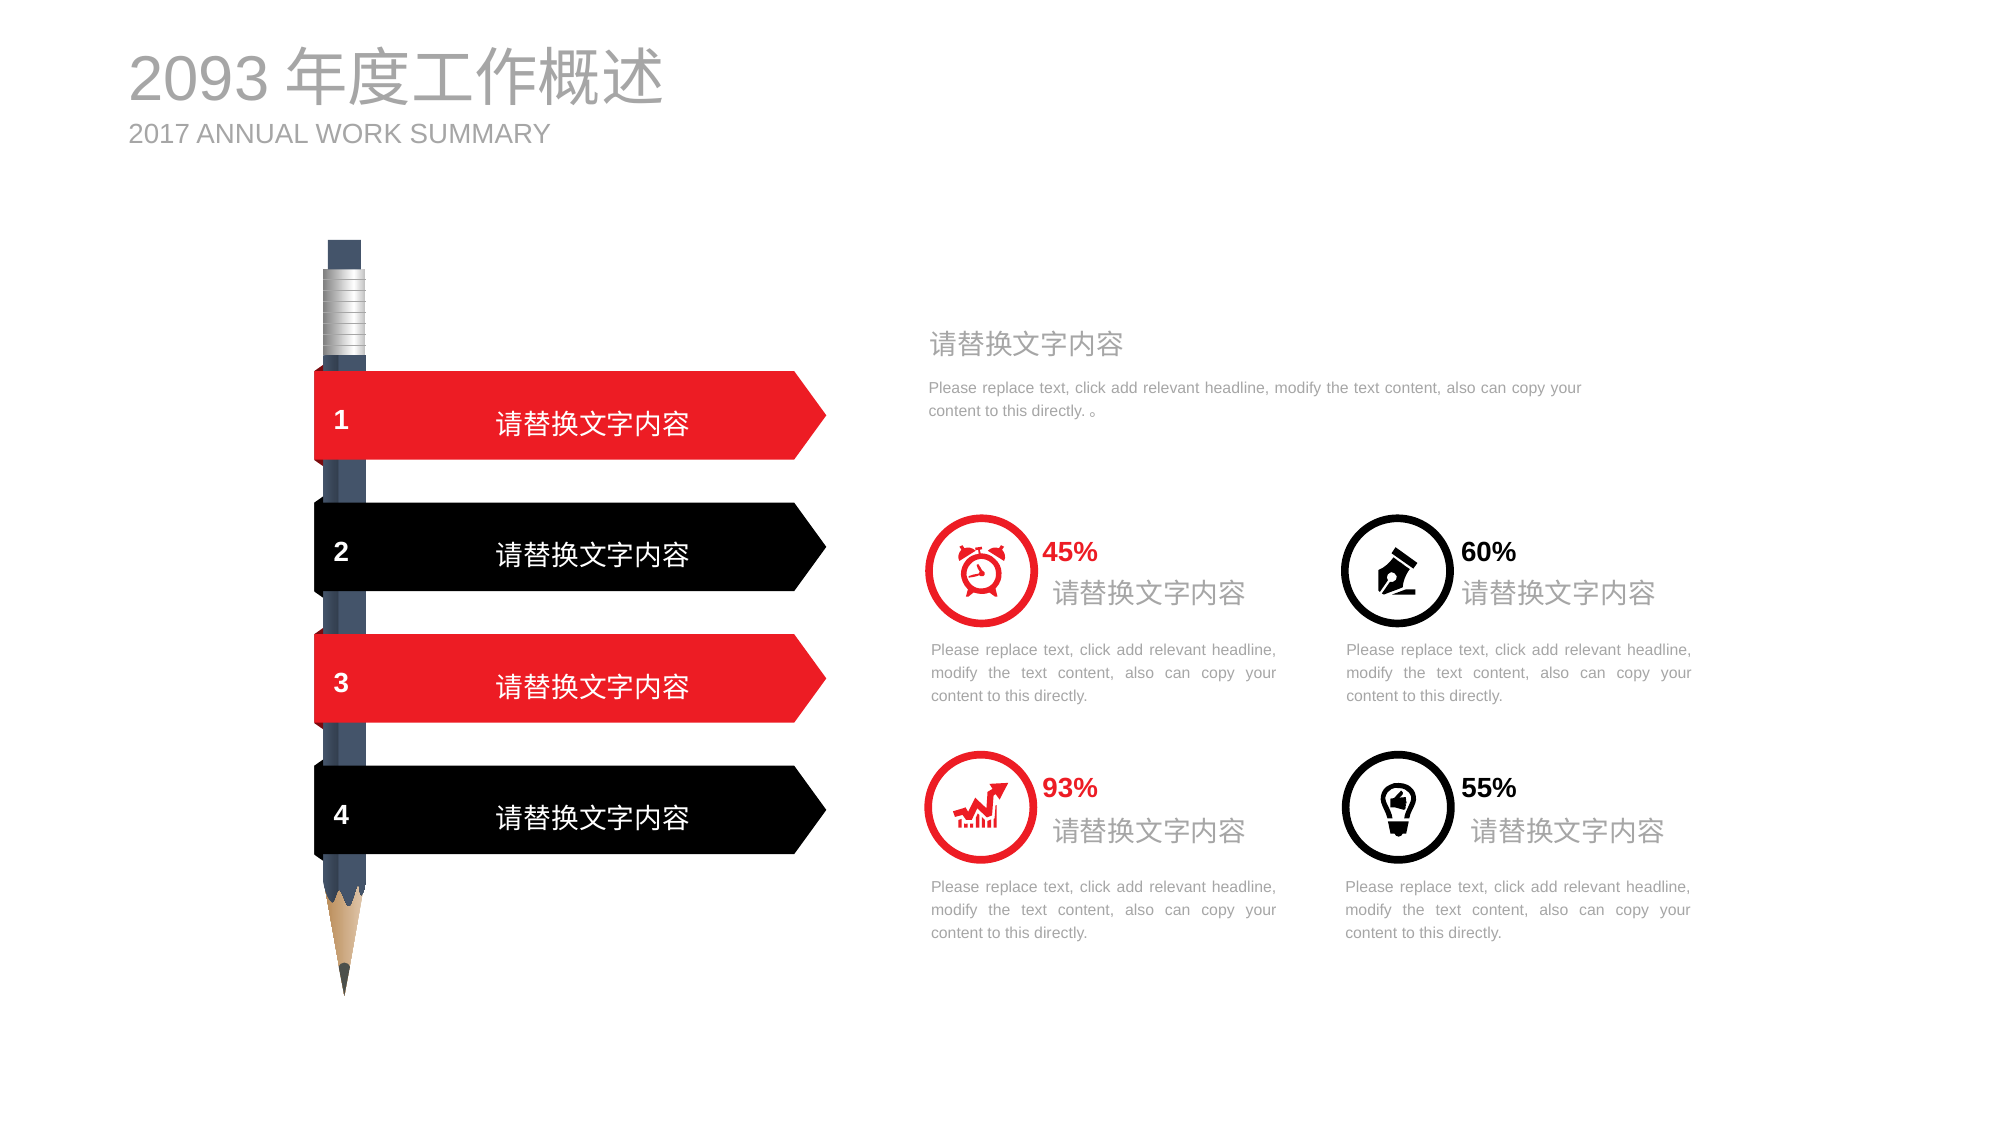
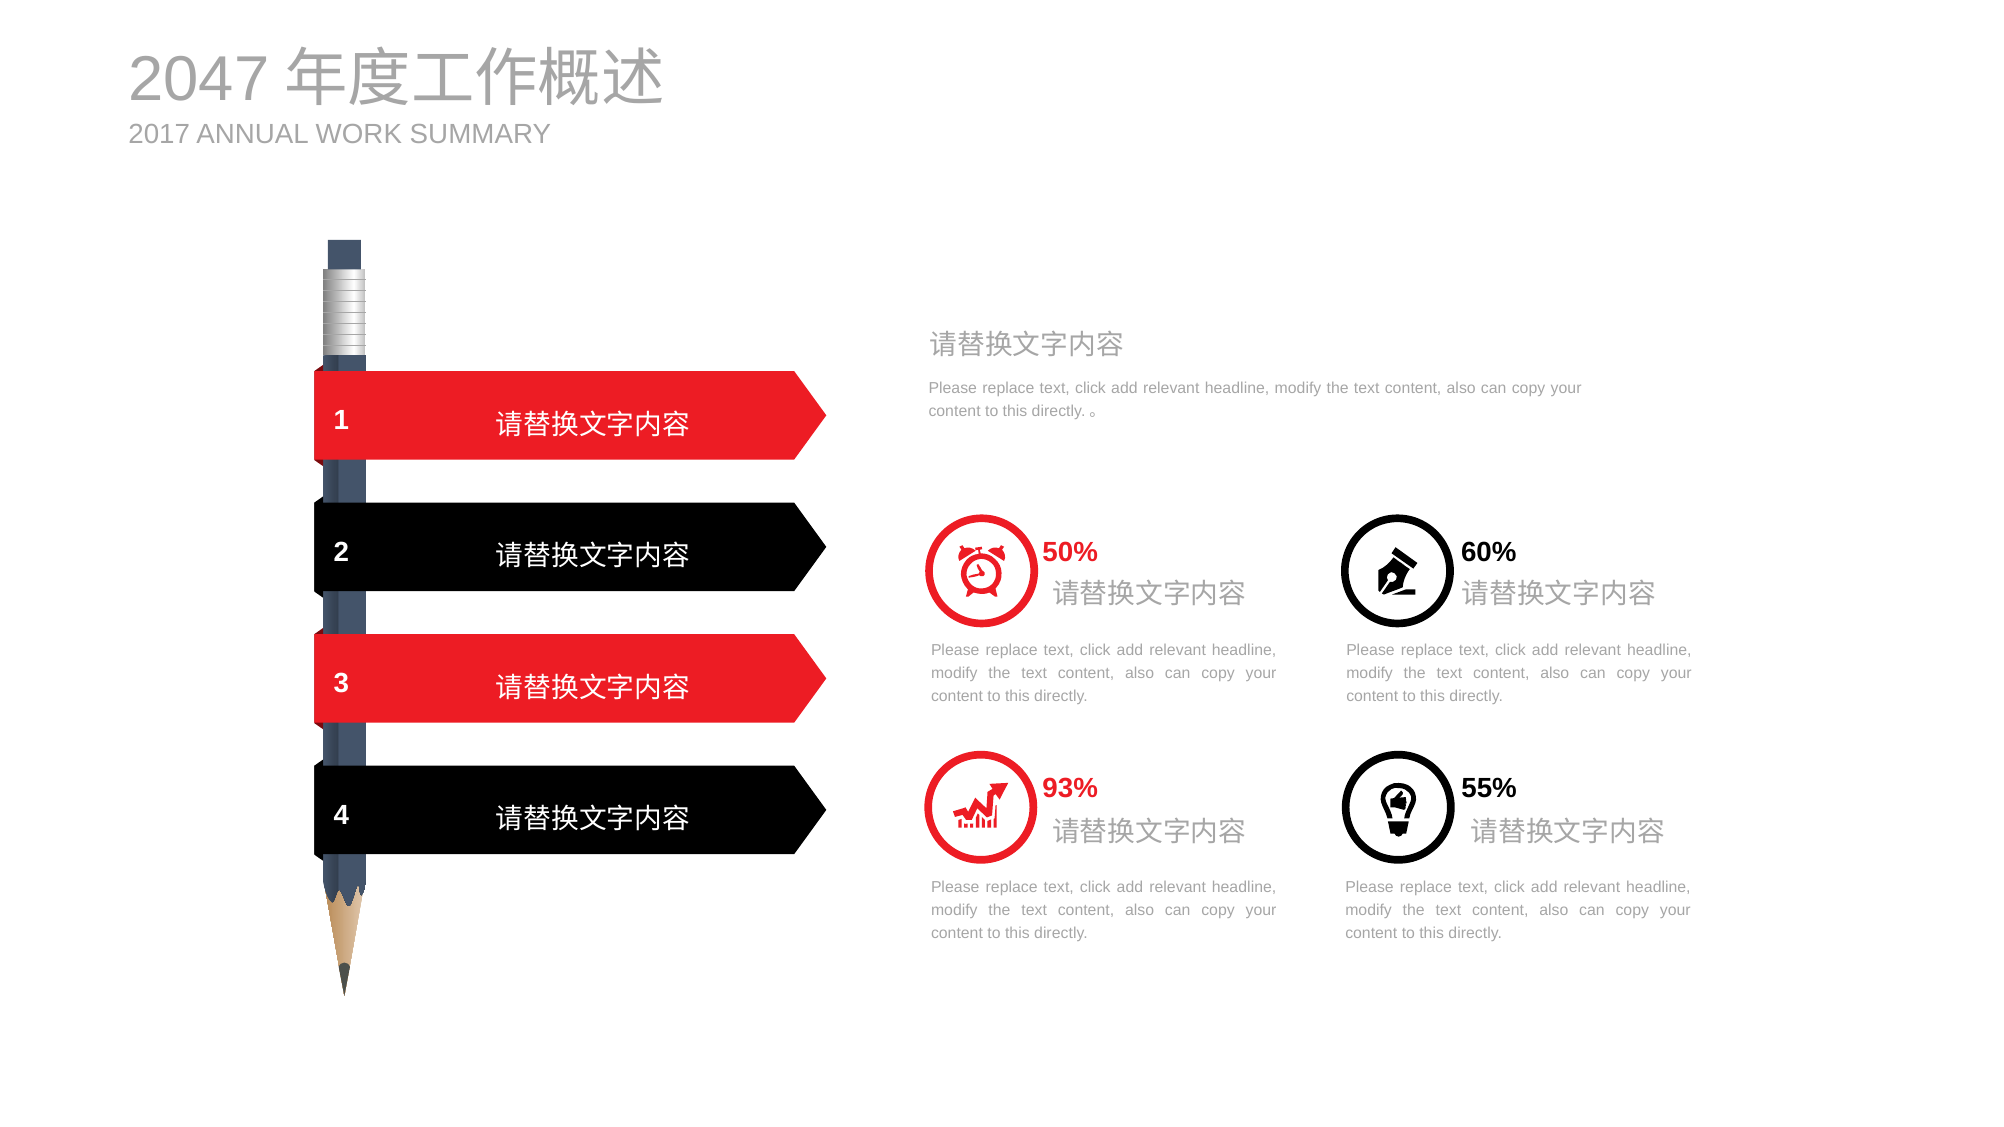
2093: 2093 -> 2047
45%: 45% -> 50%
